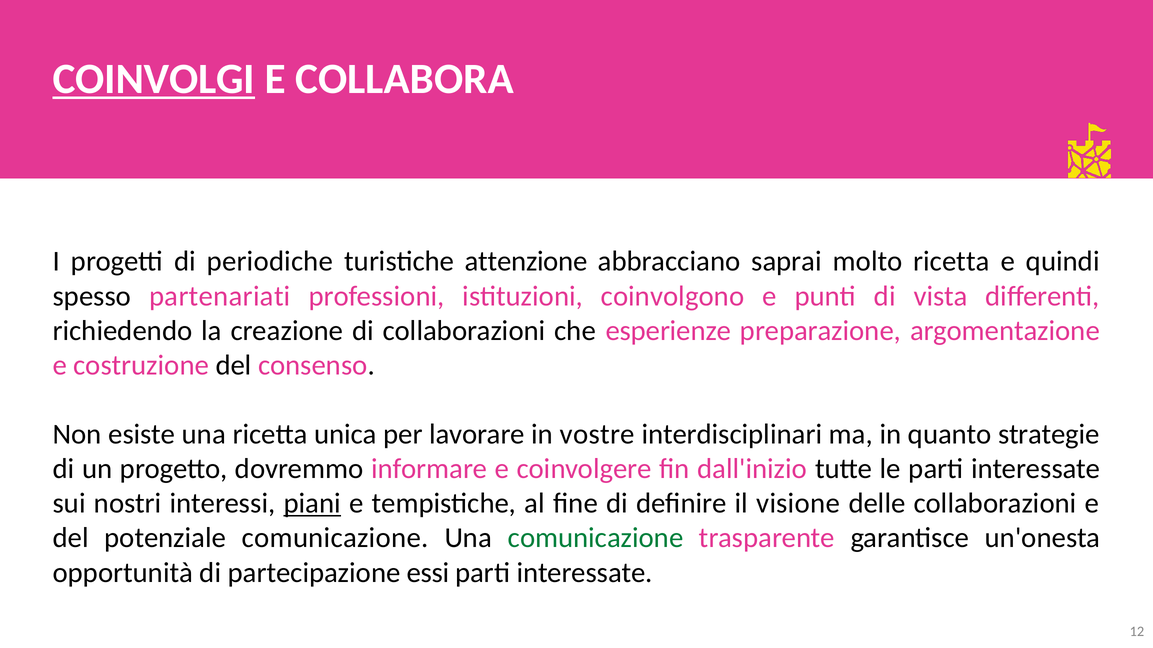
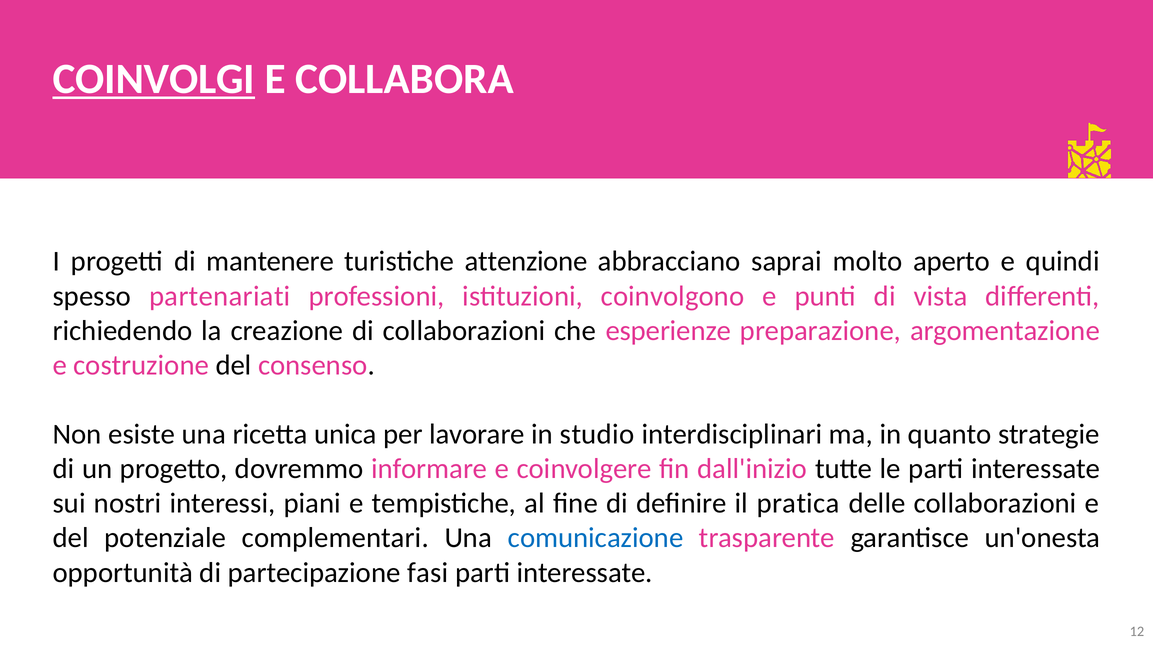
periodiche: periodiche -> mantenere
molto ricetta: ricetta -> aperto
vostre: vostre -> studio
piani underline: present -> none
visione: visione -> pratica
potenziale comunicazione: comunicazione -> complementari
comunicazione at (596, 538) colour: green -> blue
essi: essi -> fasi
